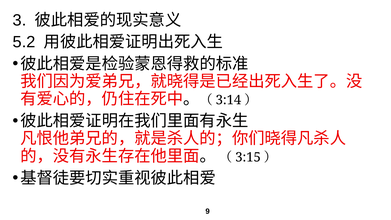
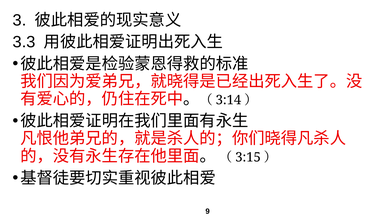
5.2: 5.2 -> 3.3
